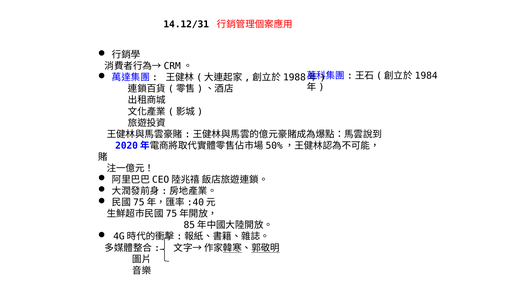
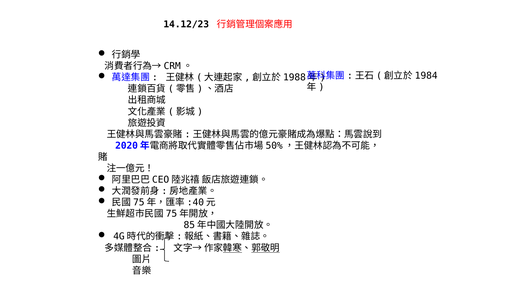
14.12/31: 14.12/31 -> 14.12/23
